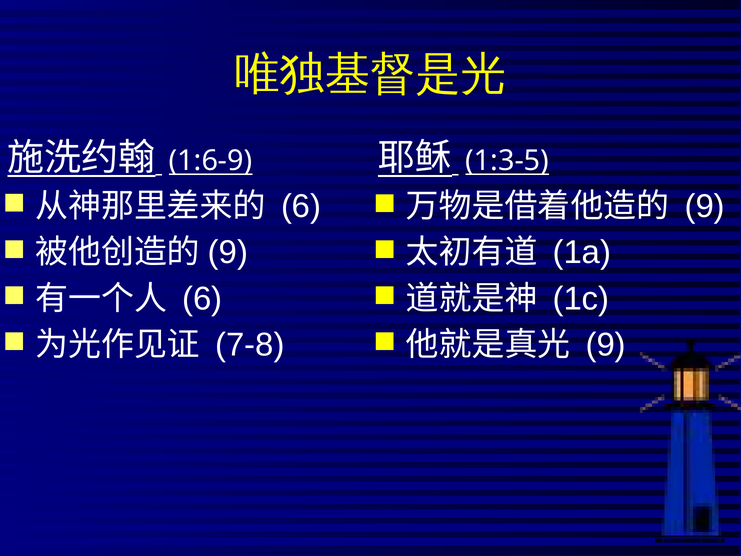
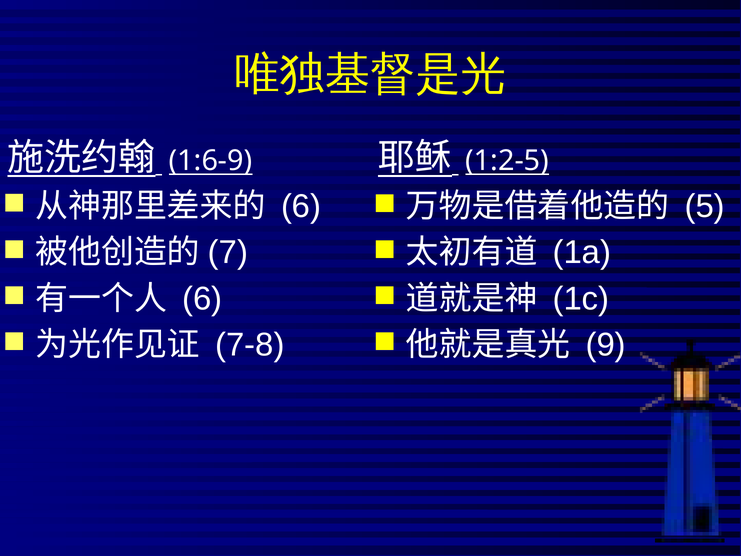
1:3-5: 1:3-5 -> 1:2-5
9 at (705, 206): 9 -> 5
9 at (228, 252): 9 -> 7
